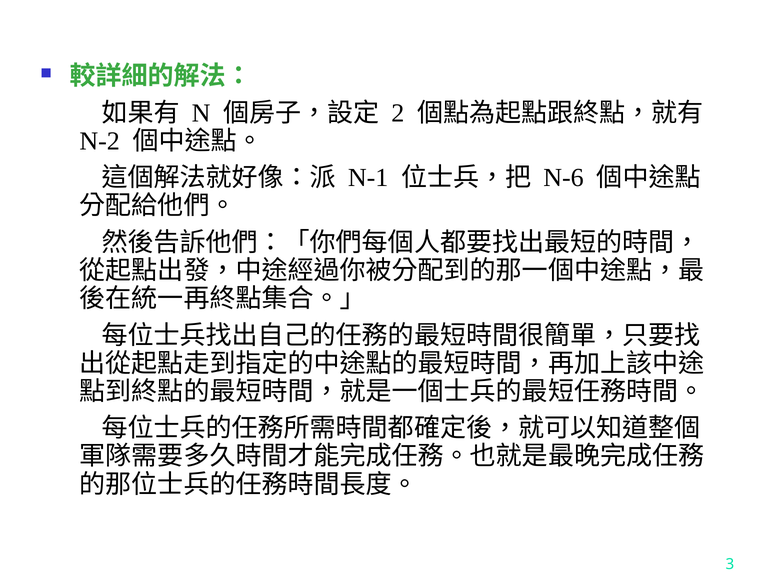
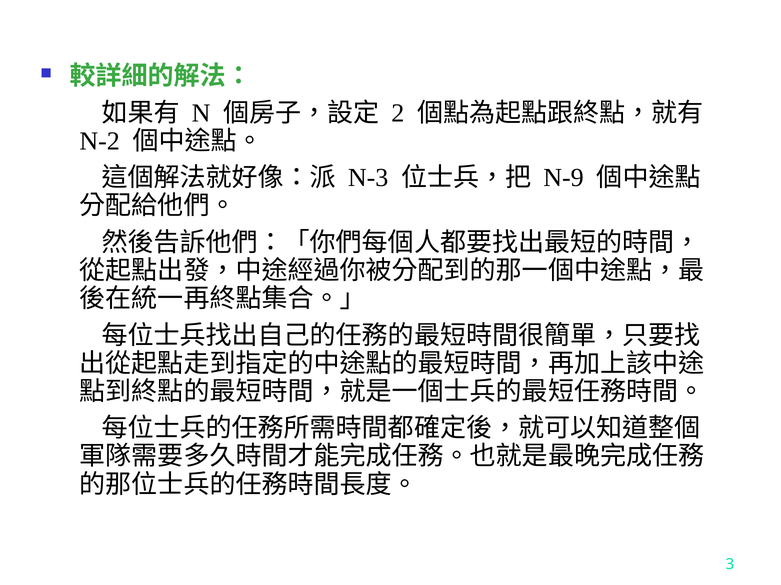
N-1: N-1 -> N-3
N-6: N-6 -> N-9
